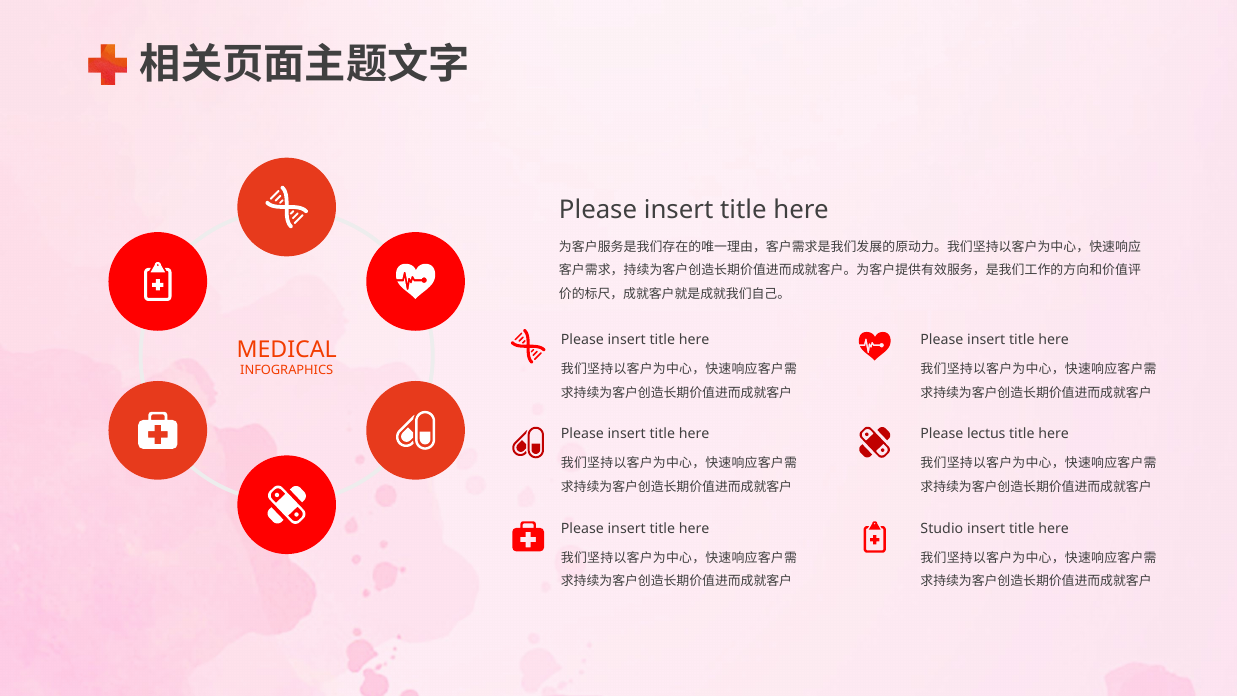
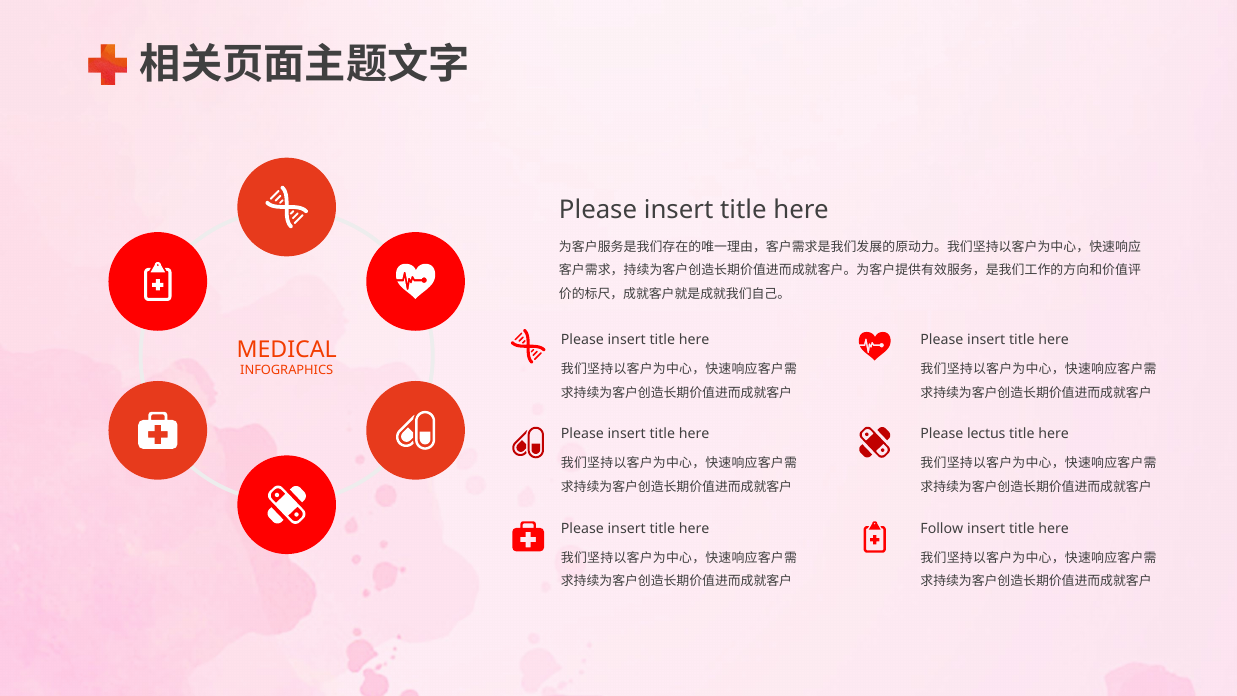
Studio: Studio -> Follow
